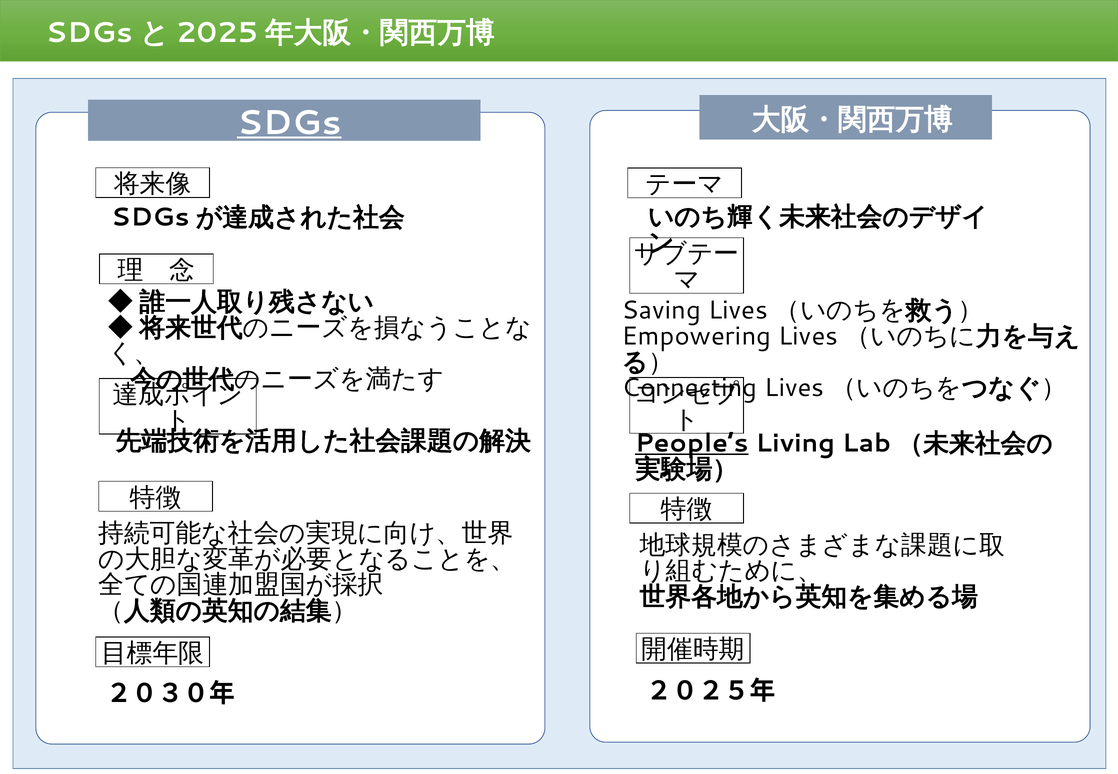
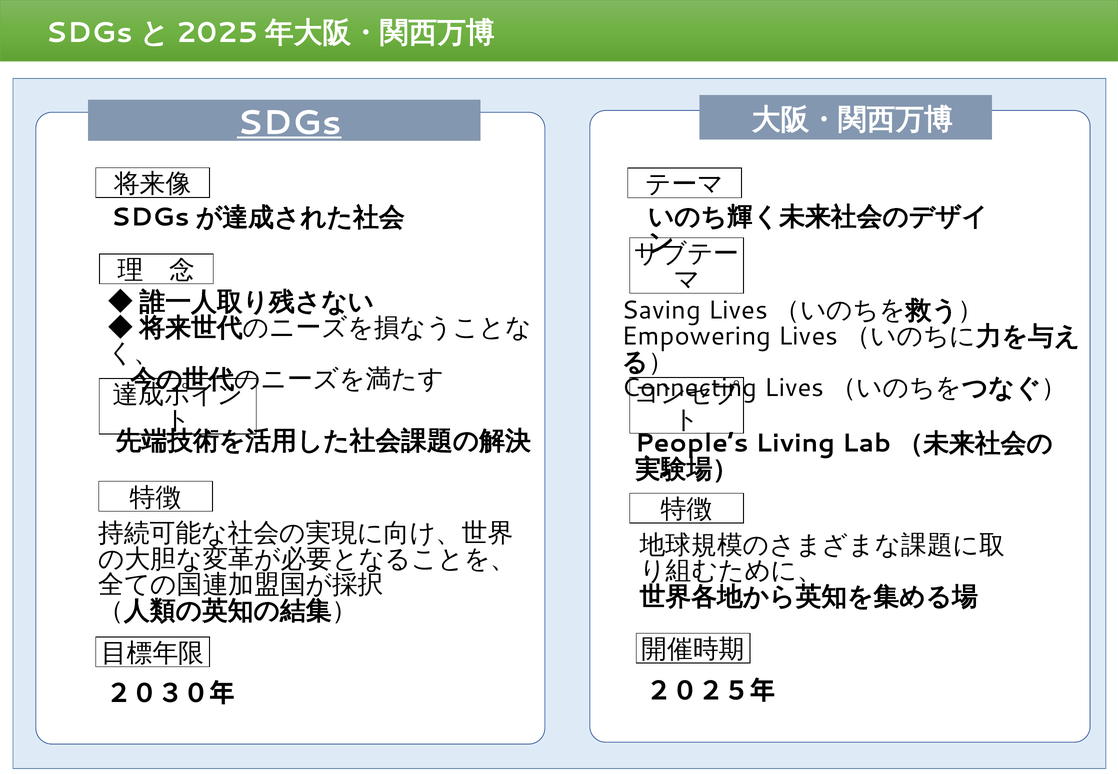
People’s underline: present -> none
